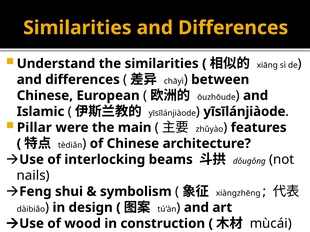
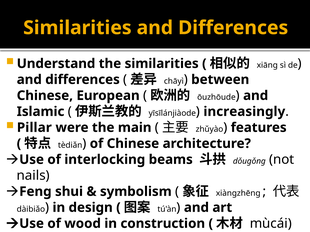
yīsīlánjiàode at (244, 112): yīsīlánjiàode -> increasingly
